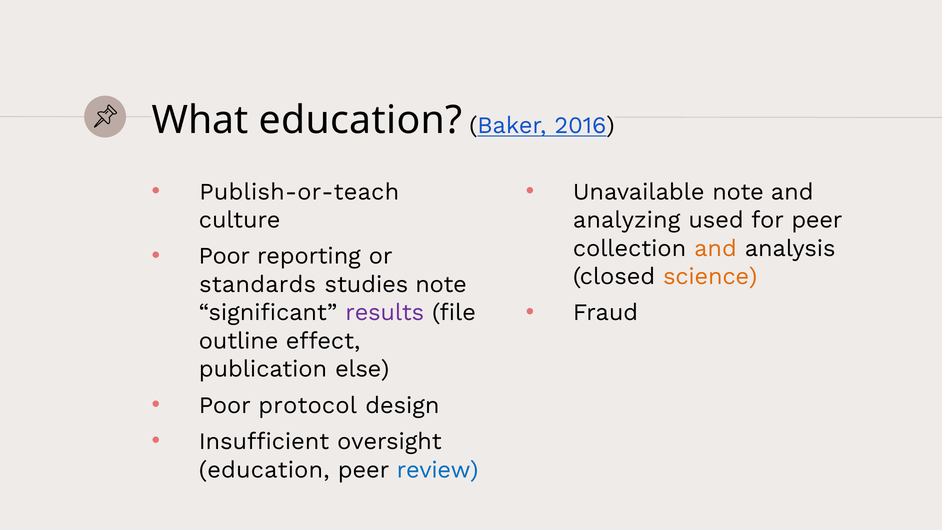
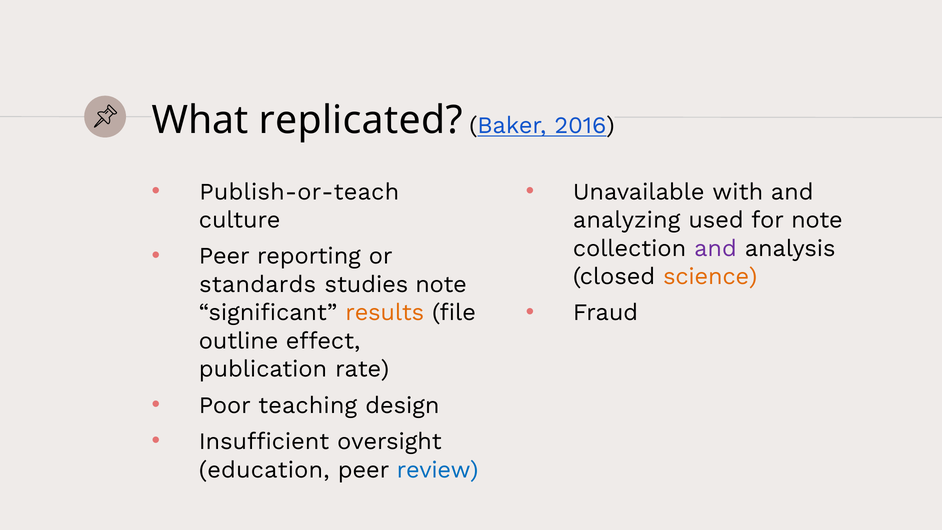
What education: education -> replicated
Unavailable note: note -> with
for peer: peer -> note
and at (715, 248) colour: orange -> purple
Poor at (224, 256): Poor -> Peer
results colour: purple -> orange
else: else -> rate
protocol: protocol -> teaching
